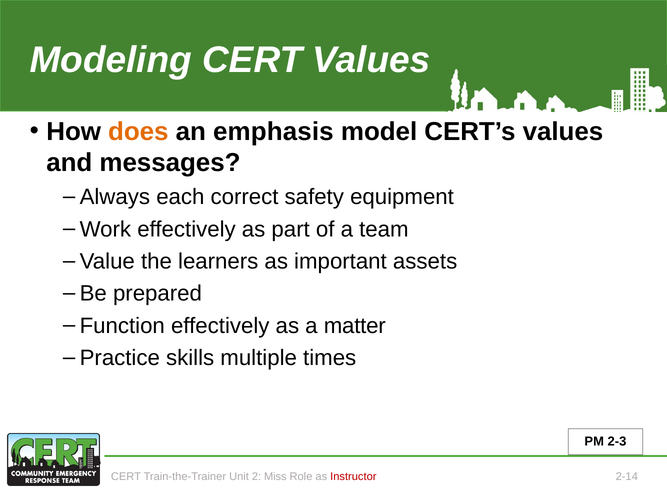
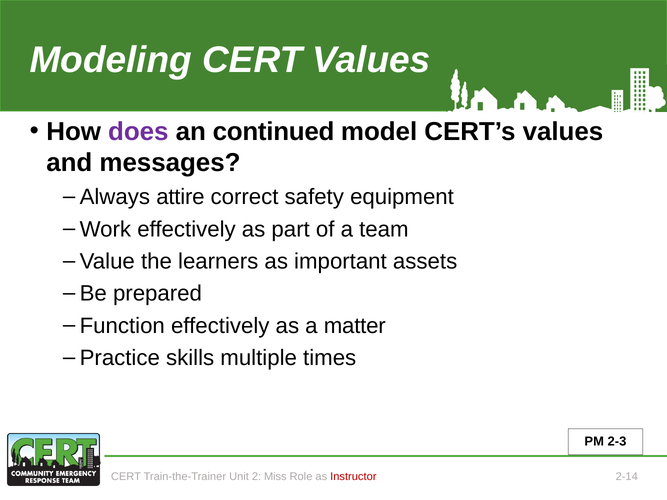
does colour: orange -> purple
emphasis: emphasis -> continued
each: each -> attire
